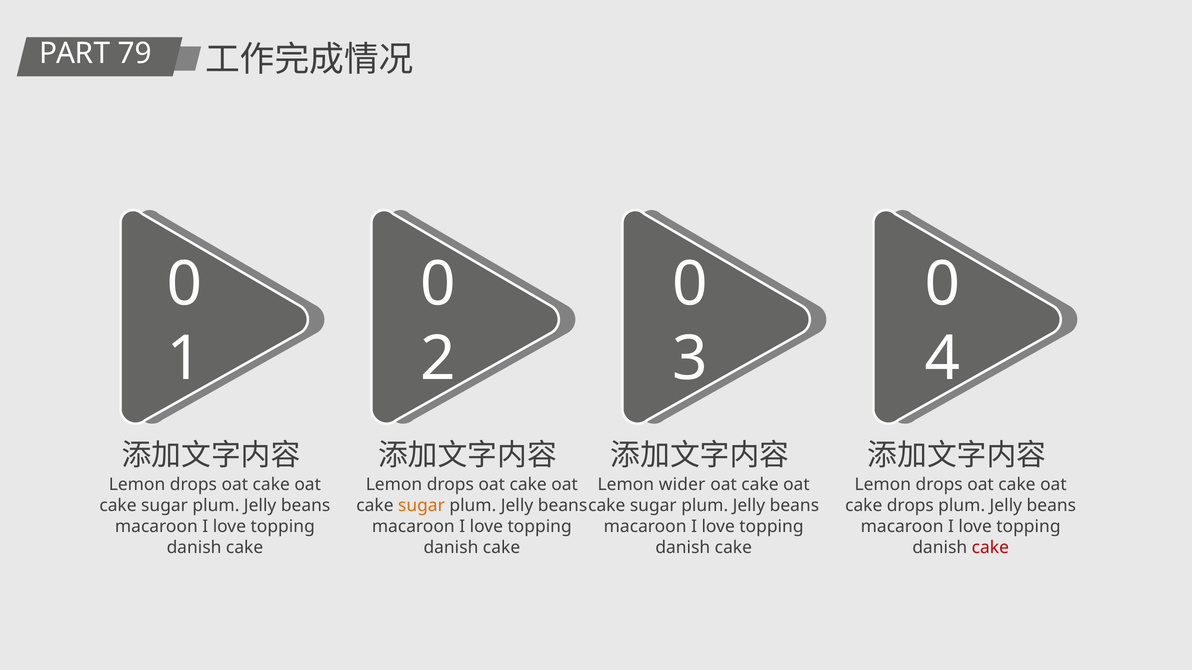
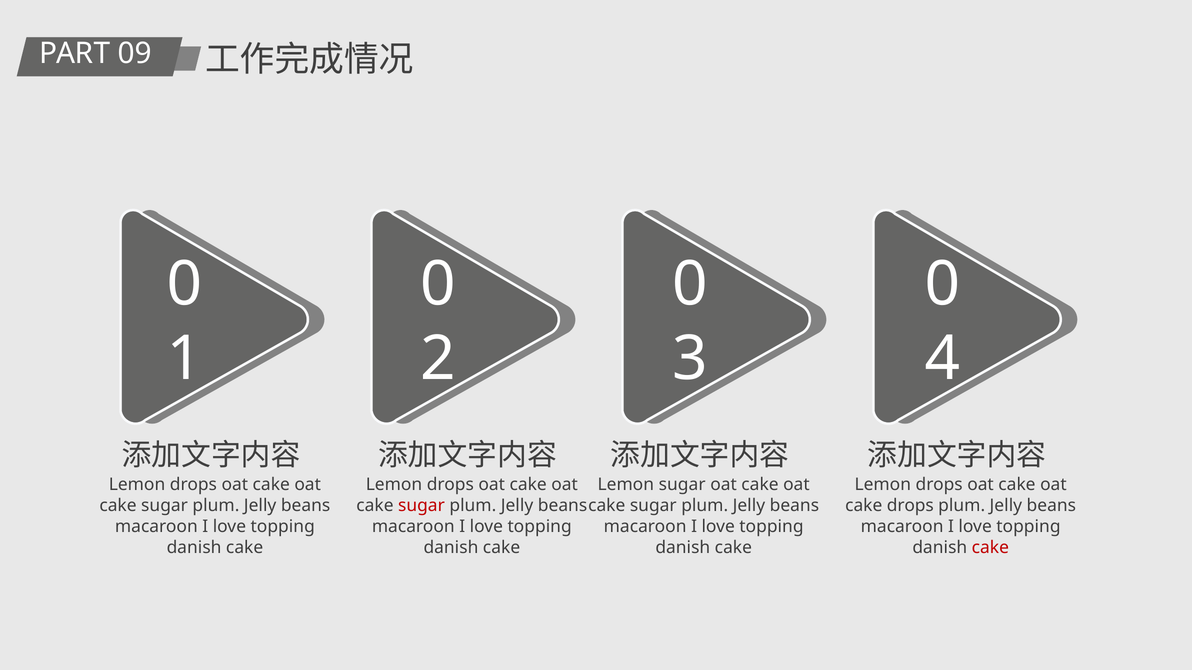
79: 79 -> 09
Lemon wider: wider -> sugar
sugar at (421, 506) colour: orange -> red
